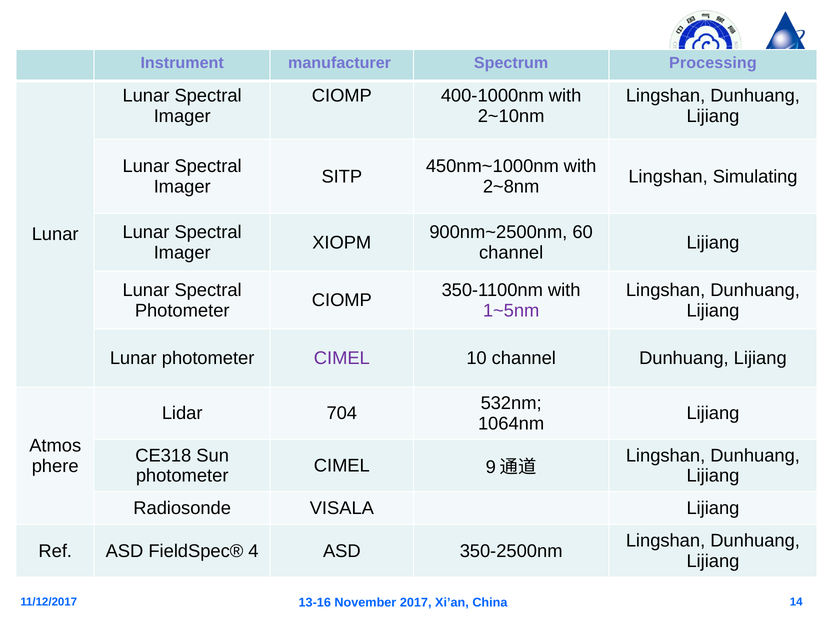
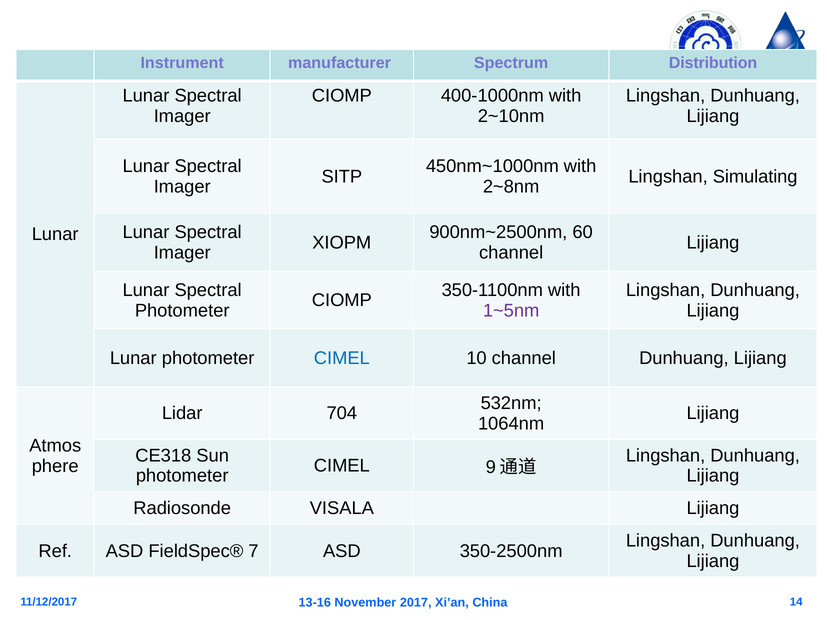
Processing: Processing -> Distribution
CIMEL at (342, 358) colour: purple -> blue
4: 4 -> 7
